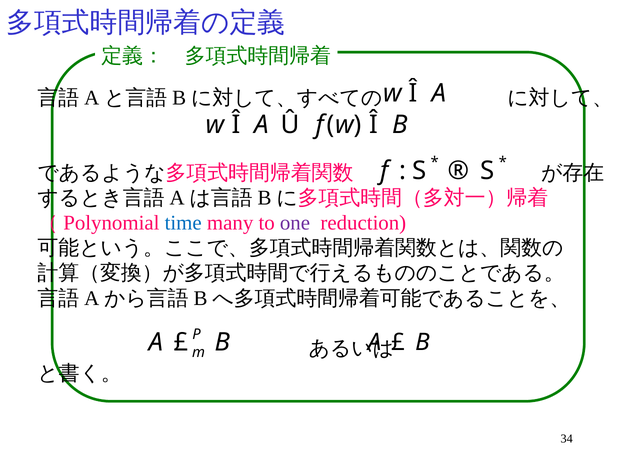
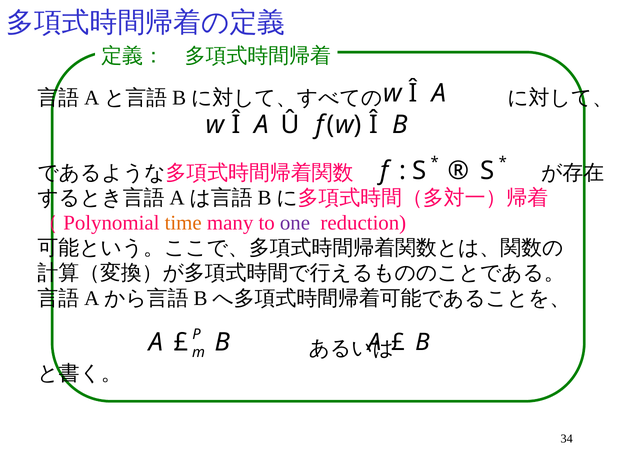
time colour: blue -> orange
